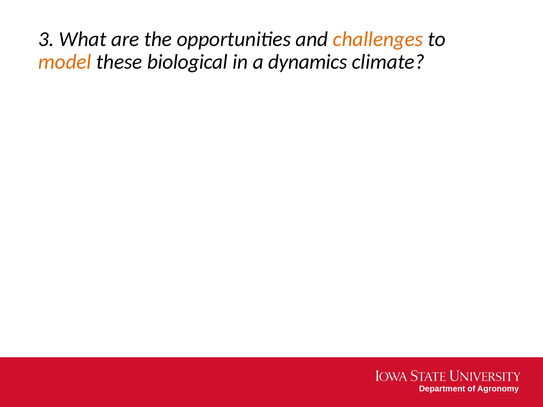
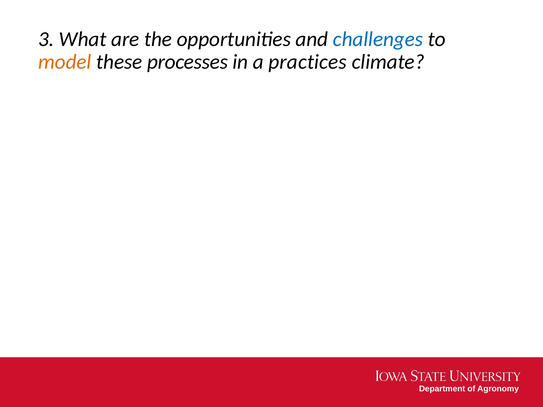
challenges colour: orange -> blue
biological: biological -> processes
dynamics: dynamics -> practices
